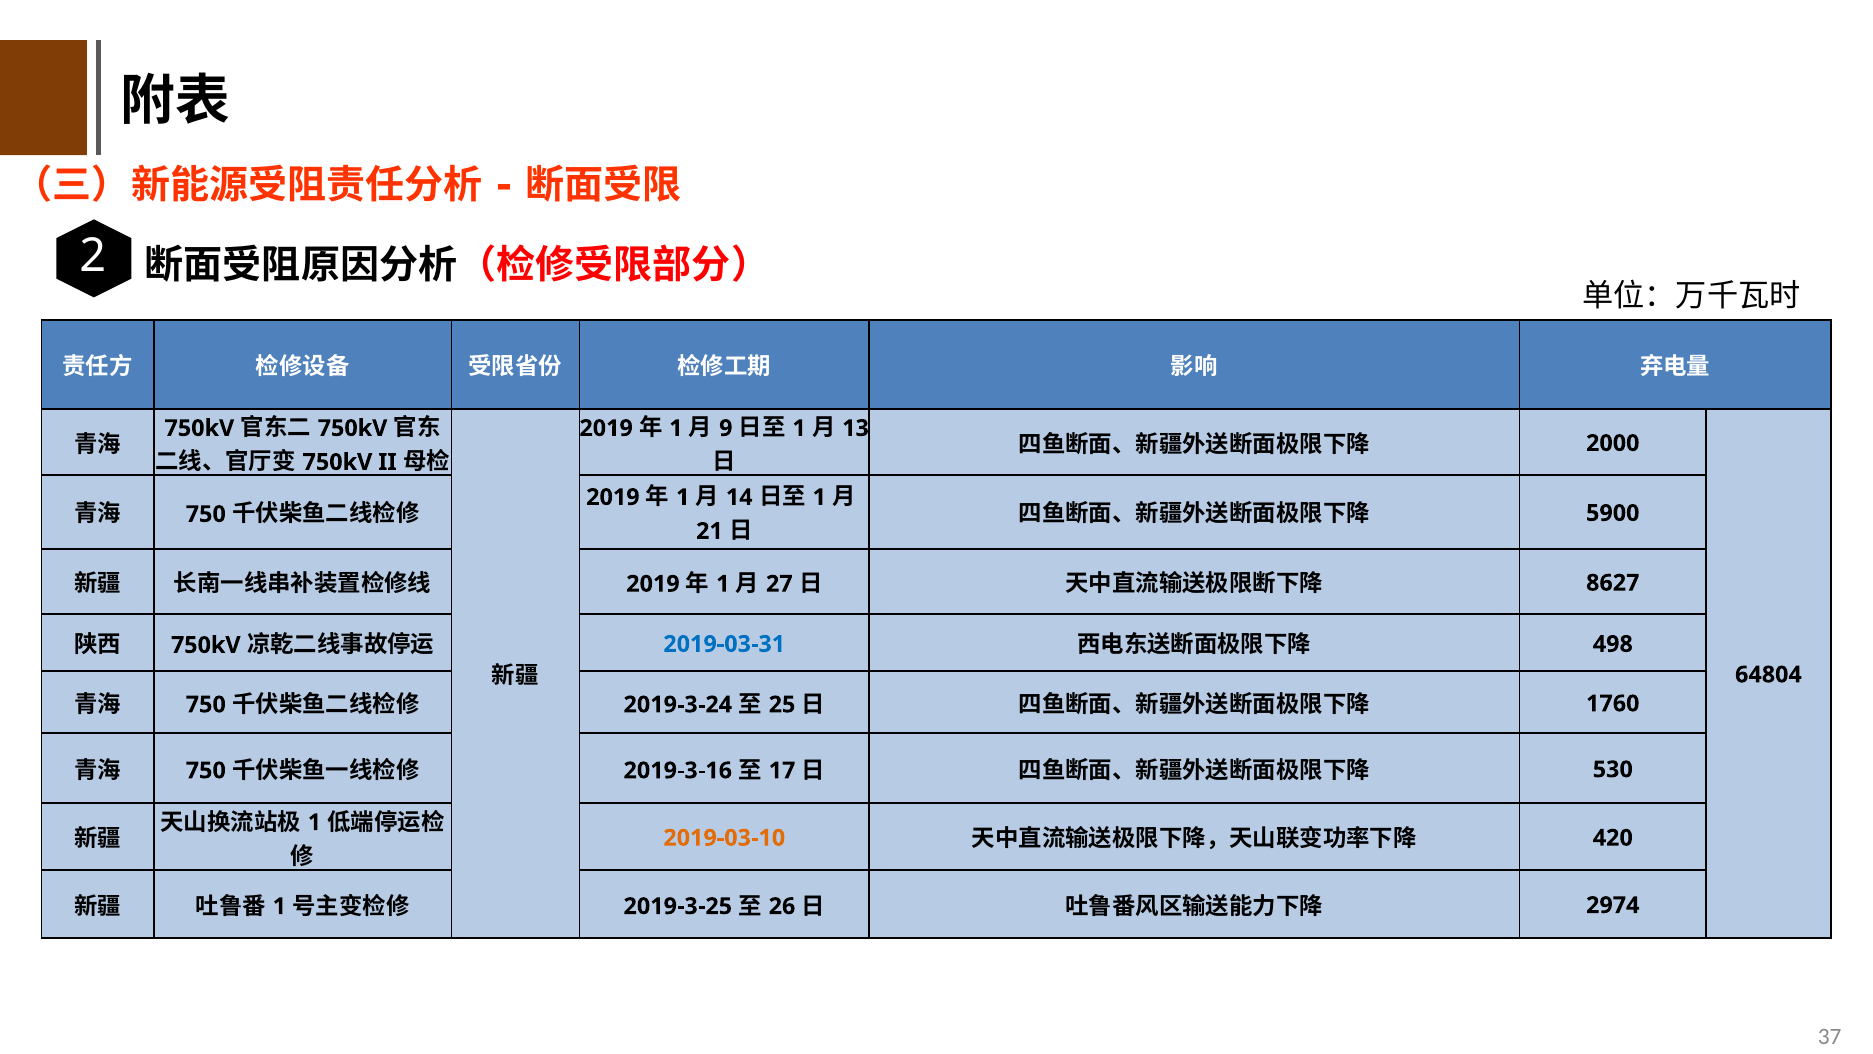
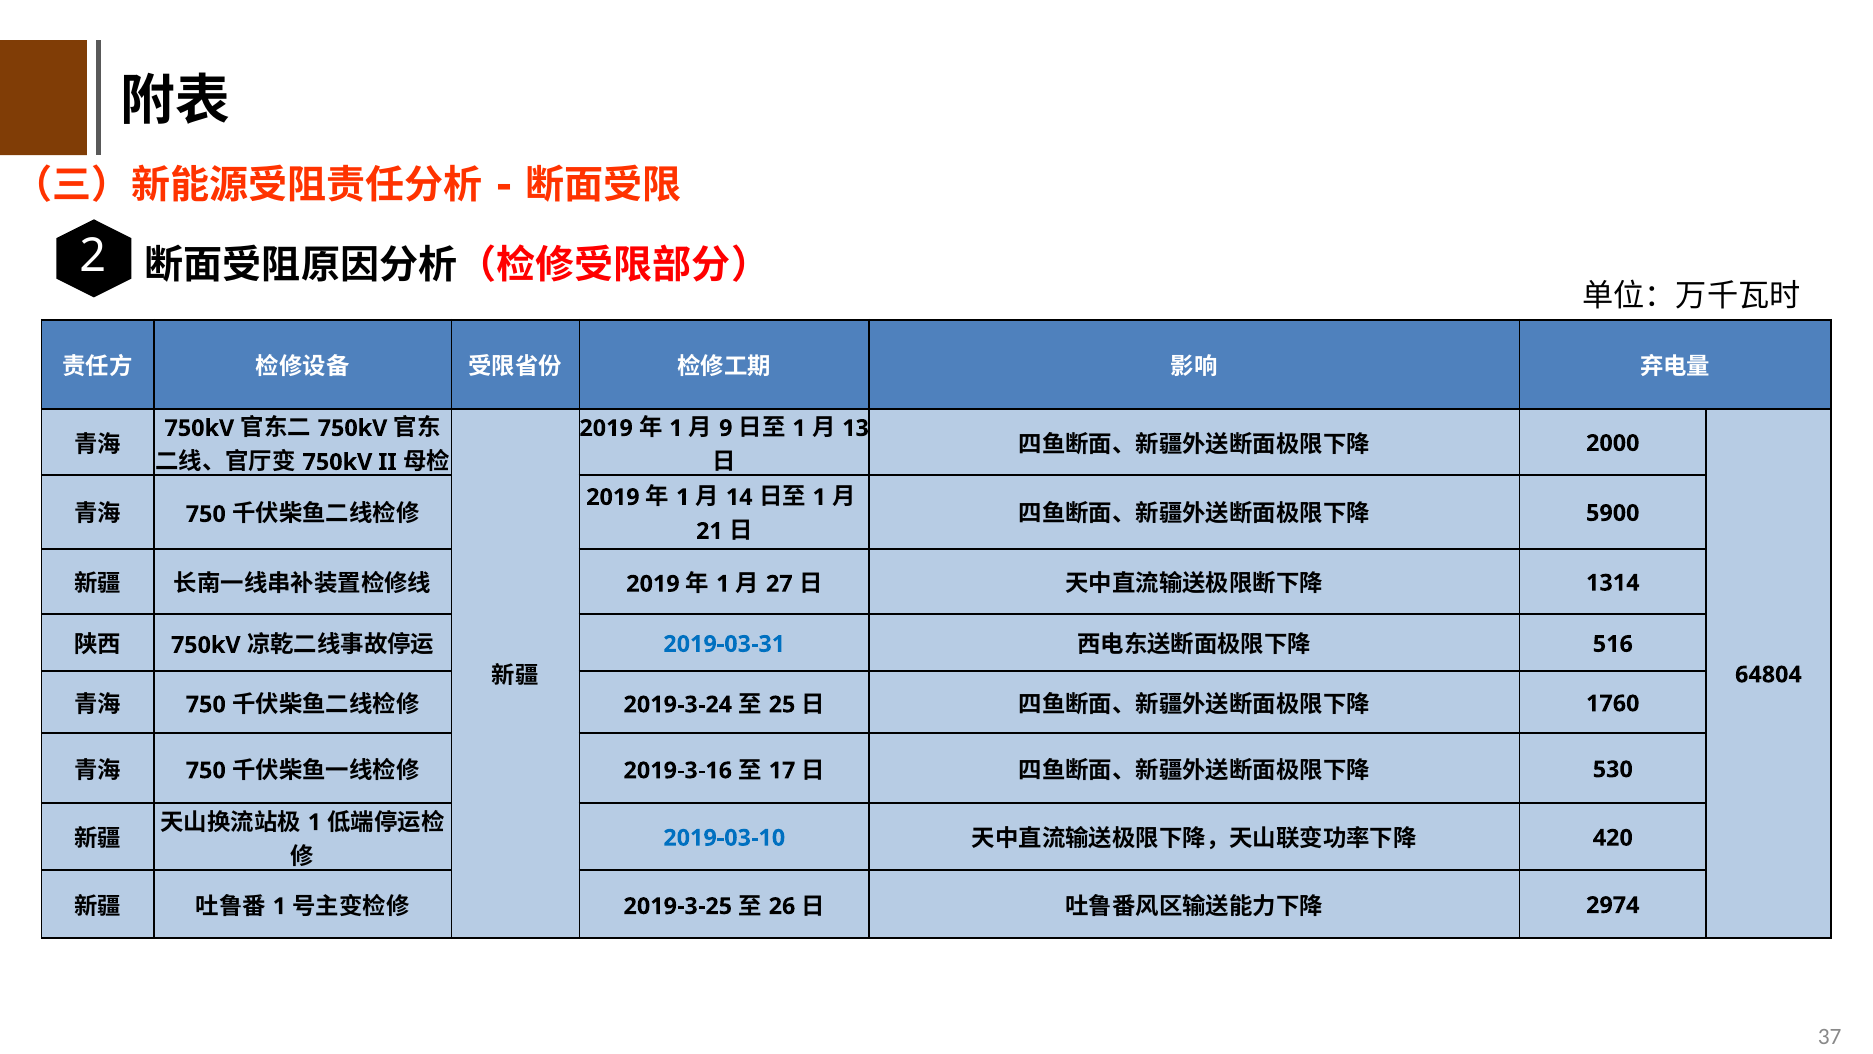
8627: 8627 -> 1314
498: 498 -> 516
2019-03-10 colour: orange -> blue
